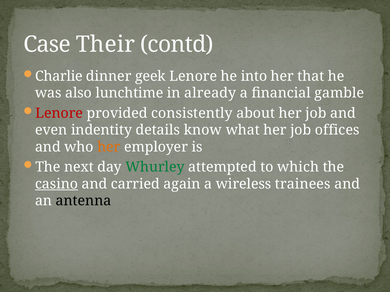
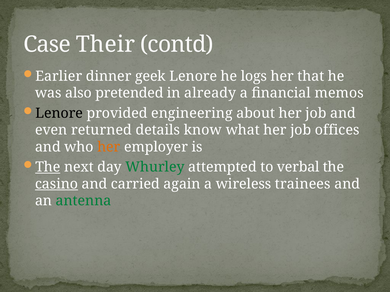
Charlie: Charlie -> Earlier
into: into -> logs
lunchtime: lunchtime -> pretended
gamble: gamble -> memos
Lenore at (59, 113) colour: red -> black
consistently: consistently -> engineering
indentity: indentity -> returned
The at (48, 167) underline: none -> present
which: which -> verbal
antenna colour: black -> green
